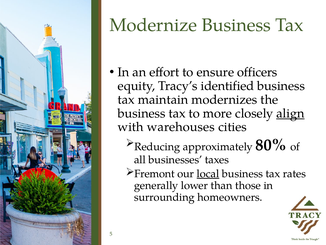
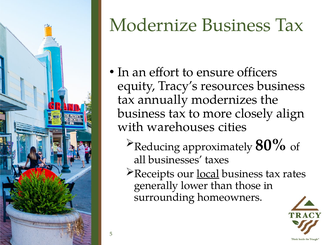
identified: identified -> resources
maintain: maintain -> annually
align underline: present -> none
Fremont: Fremont -> Receipts
